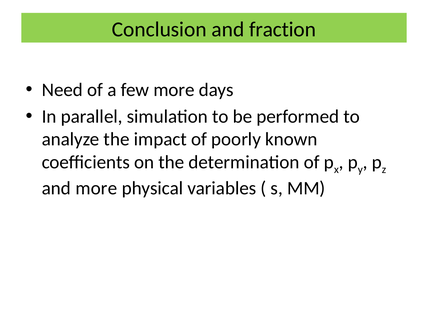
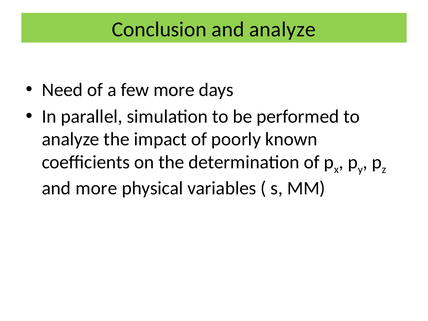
and fraction: fraction -> analyze
